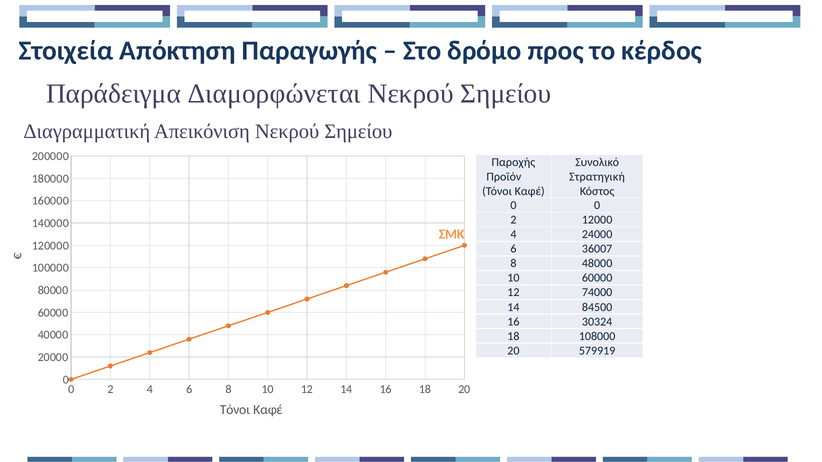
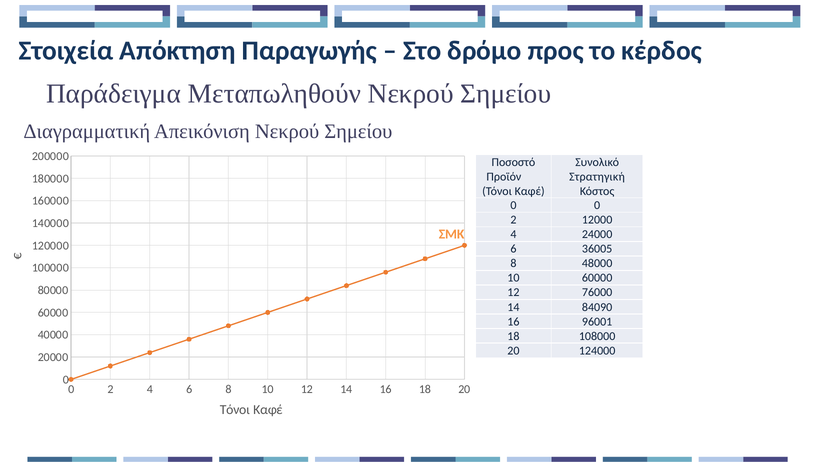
Διαμορφώνεται: Διαμορφώνεται -> Μεταπωληθούν
Παροχής: Παροχής -> Ποσοστό
36007: 36007 -> 36005
74000: 74000 -> 76000
84500: 84500 -> 84090
30324: 30324 -> 96001
579919: 579919 -> 124000
